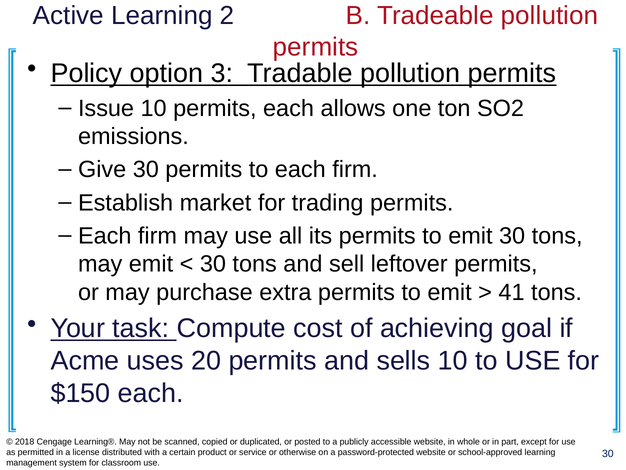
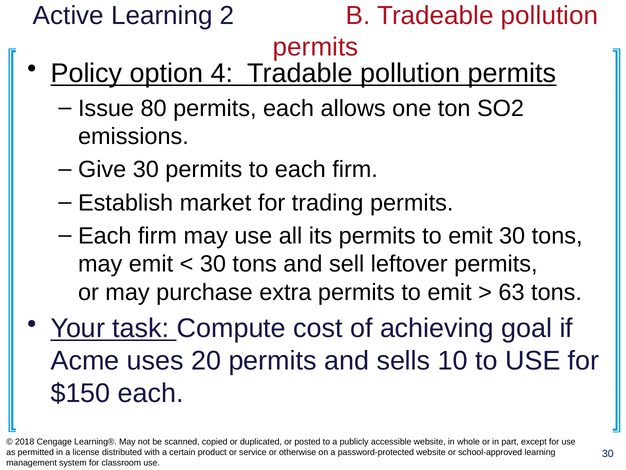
3: 3 -> 4
Issue 10: 10 -> 80
41: 41 -> 63
